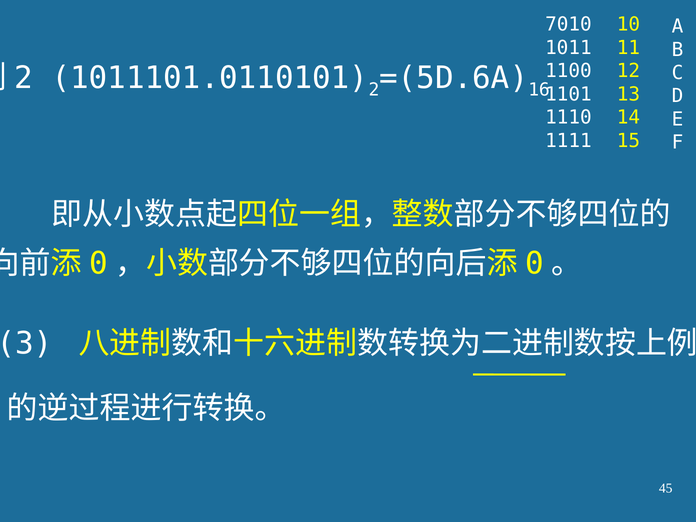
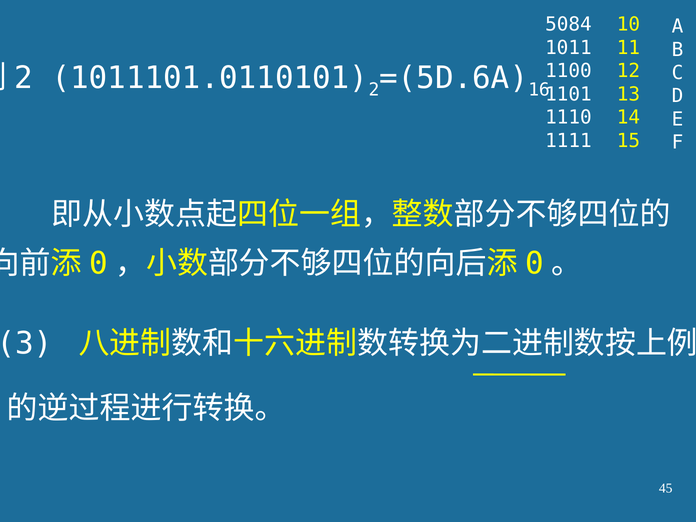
7010: 7010 -> 5084
